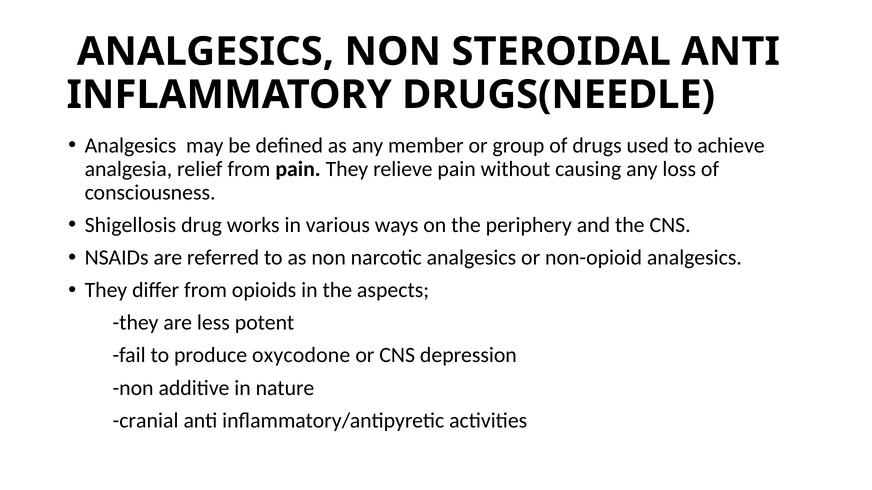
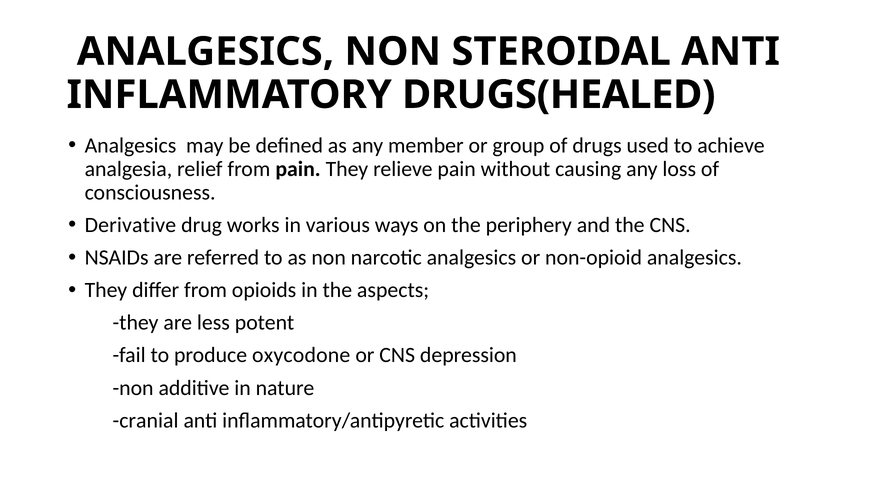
DRUGS(NEEDLE: DRUGS(NEEDLE -> DRUGS(HEALED
Shigellosis: Shigellosis -> Derivative
